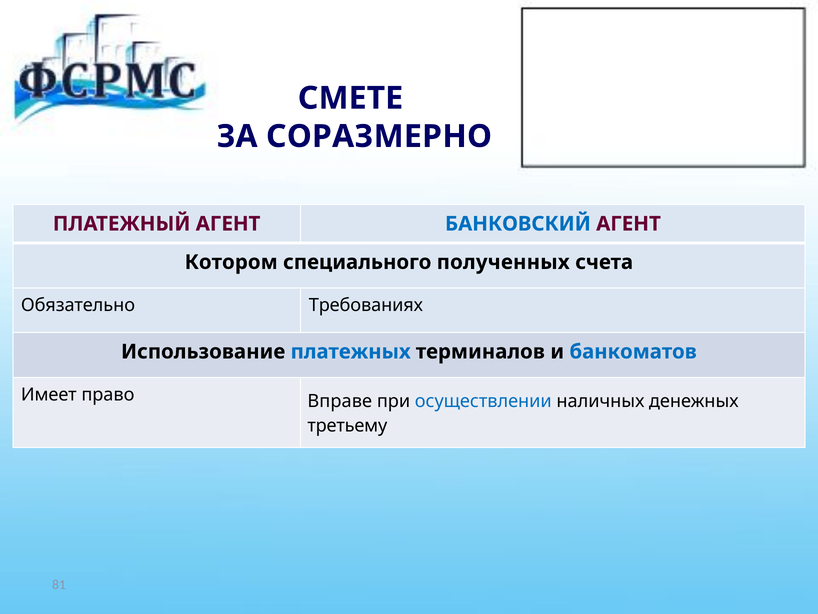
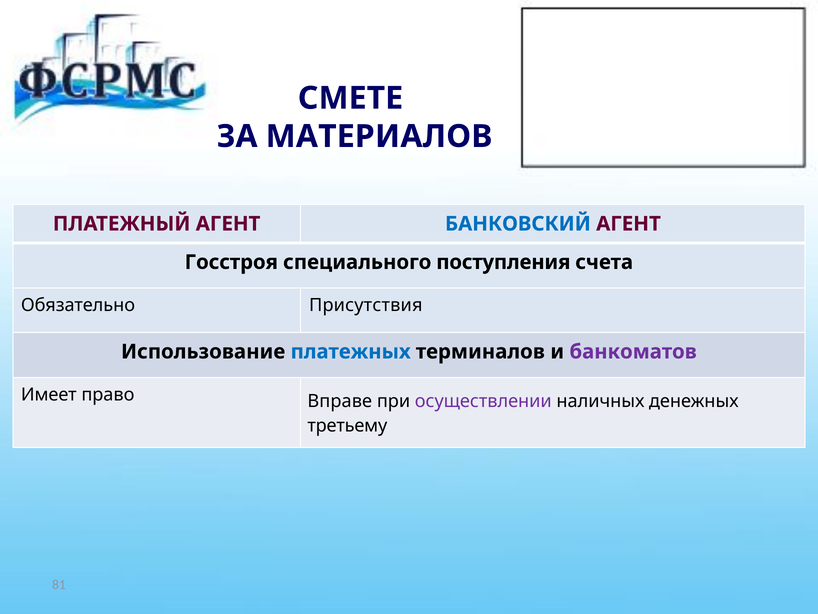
СОРАЗМЕРНО: СОРАЗМЕРНО -> МАТЕРИАЛОВ
Котором: Котором -> Госстроя
полученных: полученных -> поступления
Требованиях: Требованиях -> Присутствия
банкоматов colour: blue -> purple
осуществлении colour: blue -> purple
